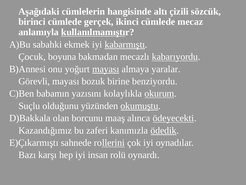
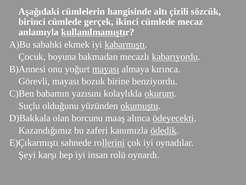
yaralar: yaralar -> kırınca
Bazı: Bazı -> Şeyi
